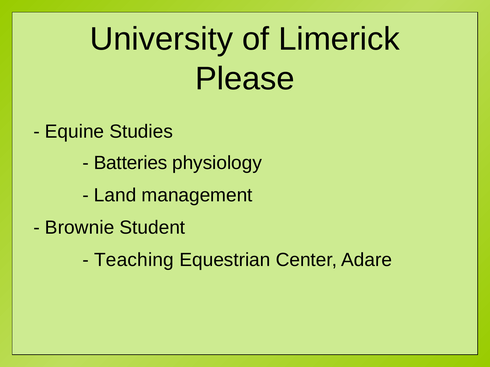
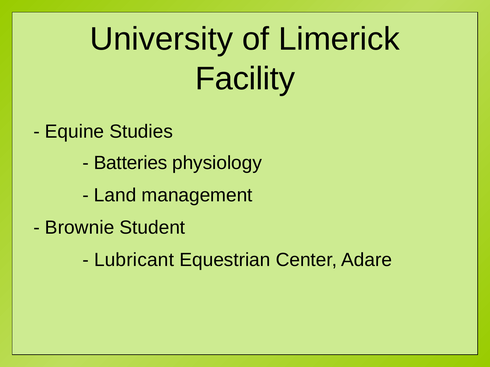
Please: Please -> Facility
Teaching: Teaching -> Lubricant
